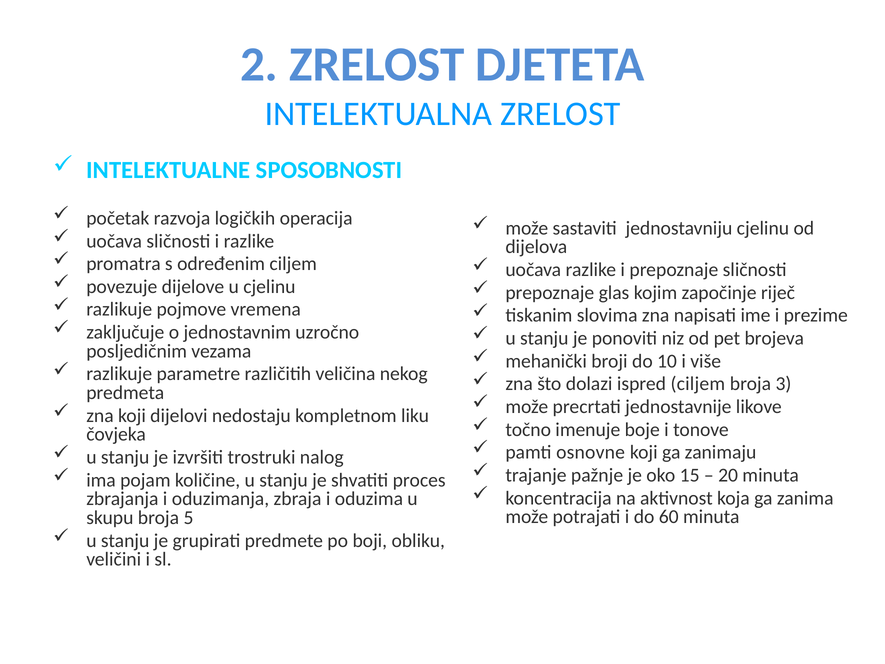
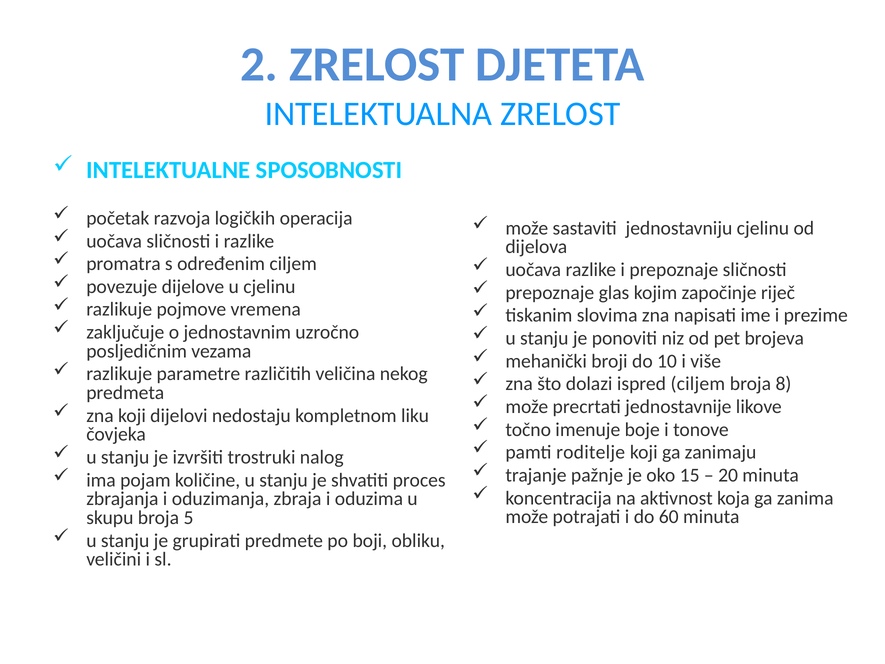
3: 3 -> 8
osnovne: osnovne -> roditelje
